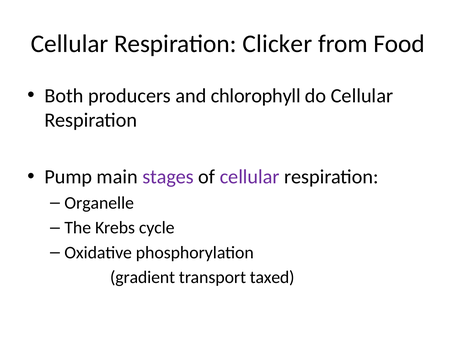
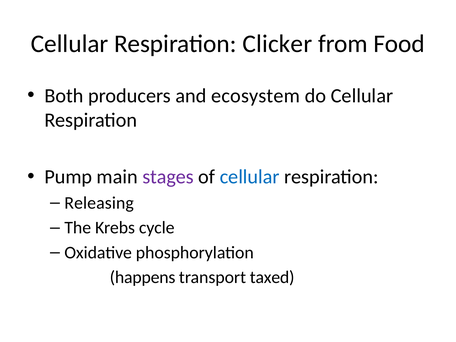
chlorophyll: chlorophyll -> ecosystem
cellular at (250, 177) colour: purple -> blue
Organelle: Organelle -> Releasing
gradient: gradient -> happens
